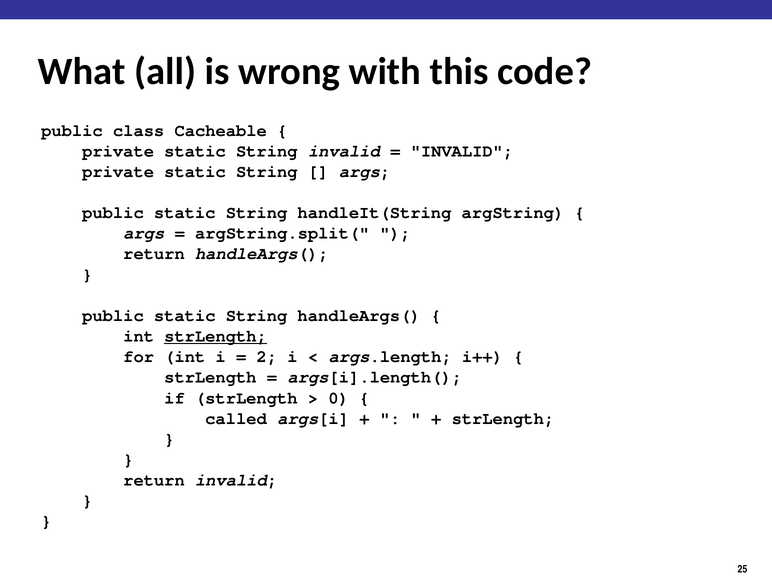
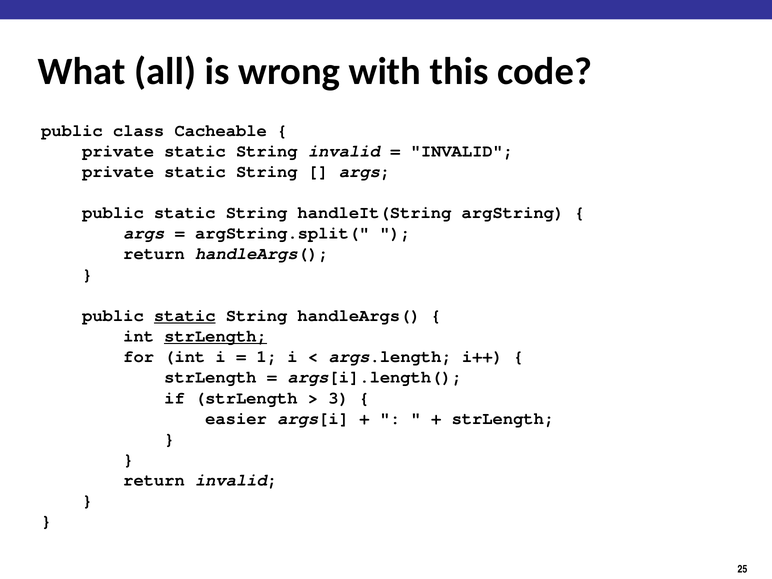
static at (185, 316) underline: none -> present
2: 2 -> 1
0: 0 -> 3
called: called -> easier
